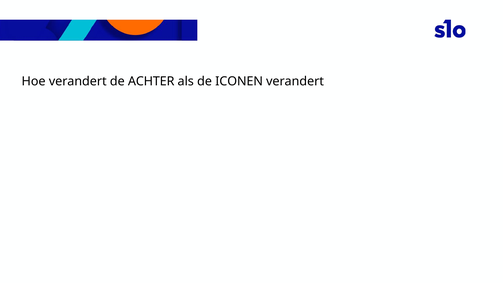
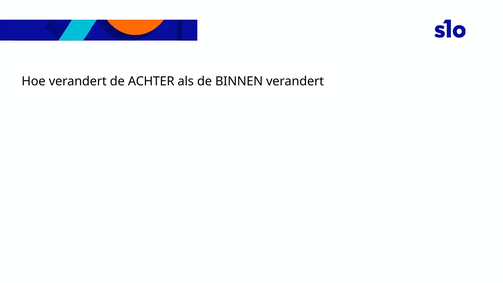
ICONEN: ICONEN -> BINNEN
